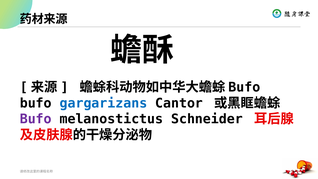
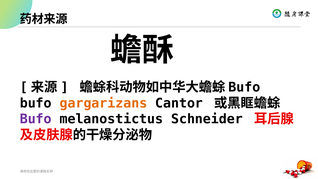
gargarizans colour: blue -> orange
